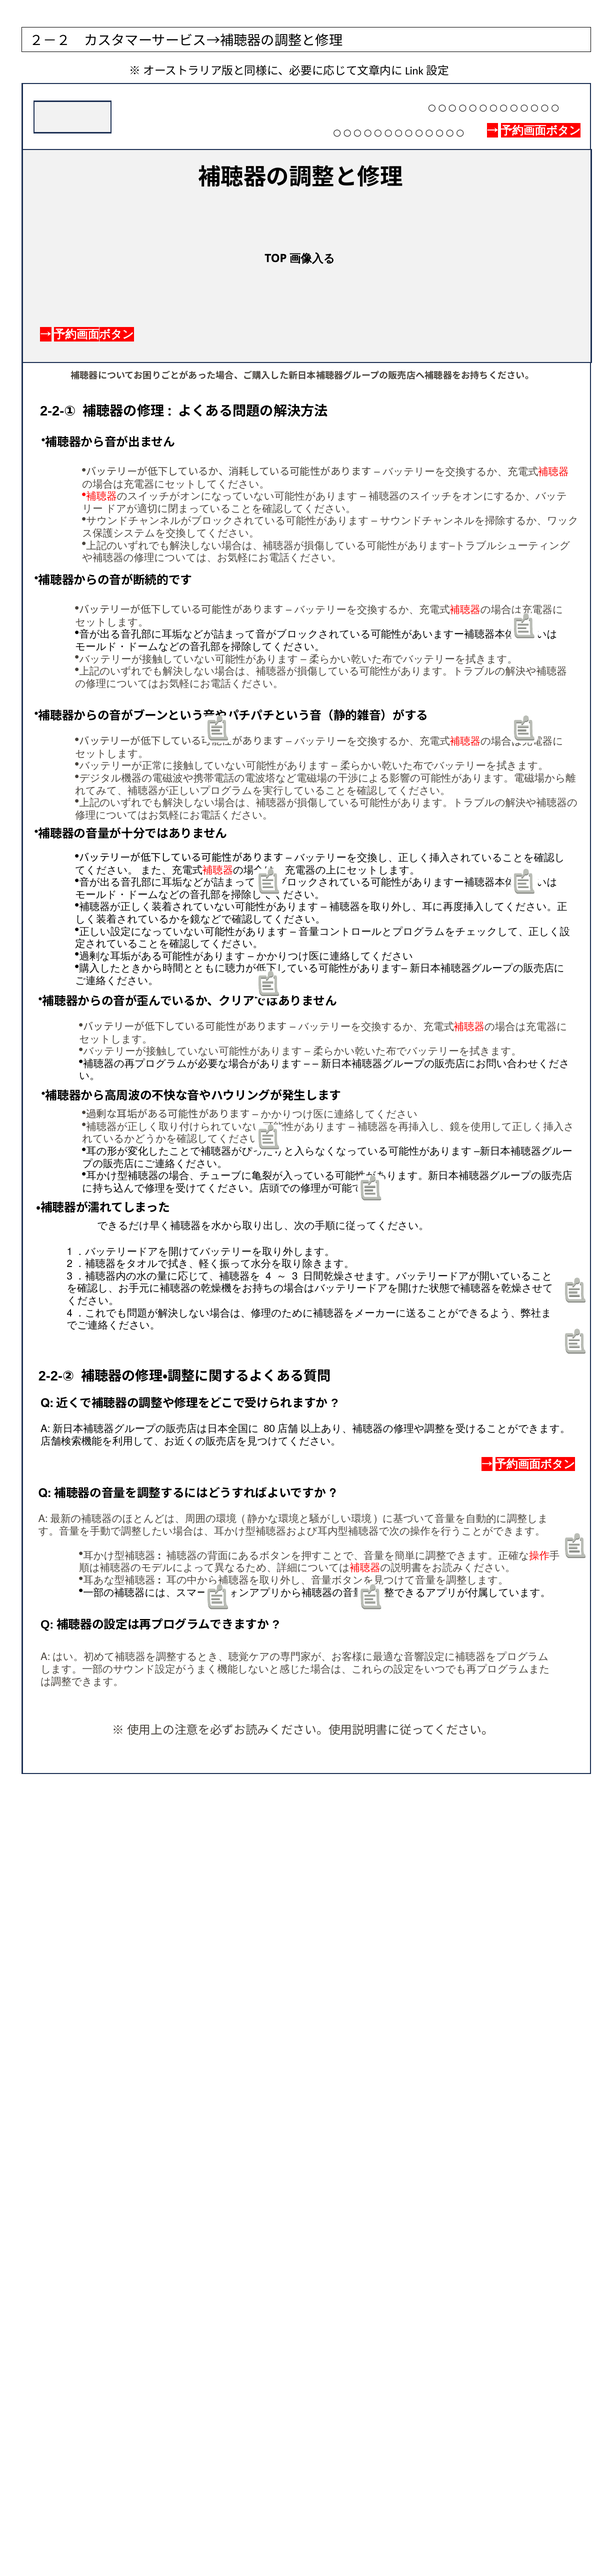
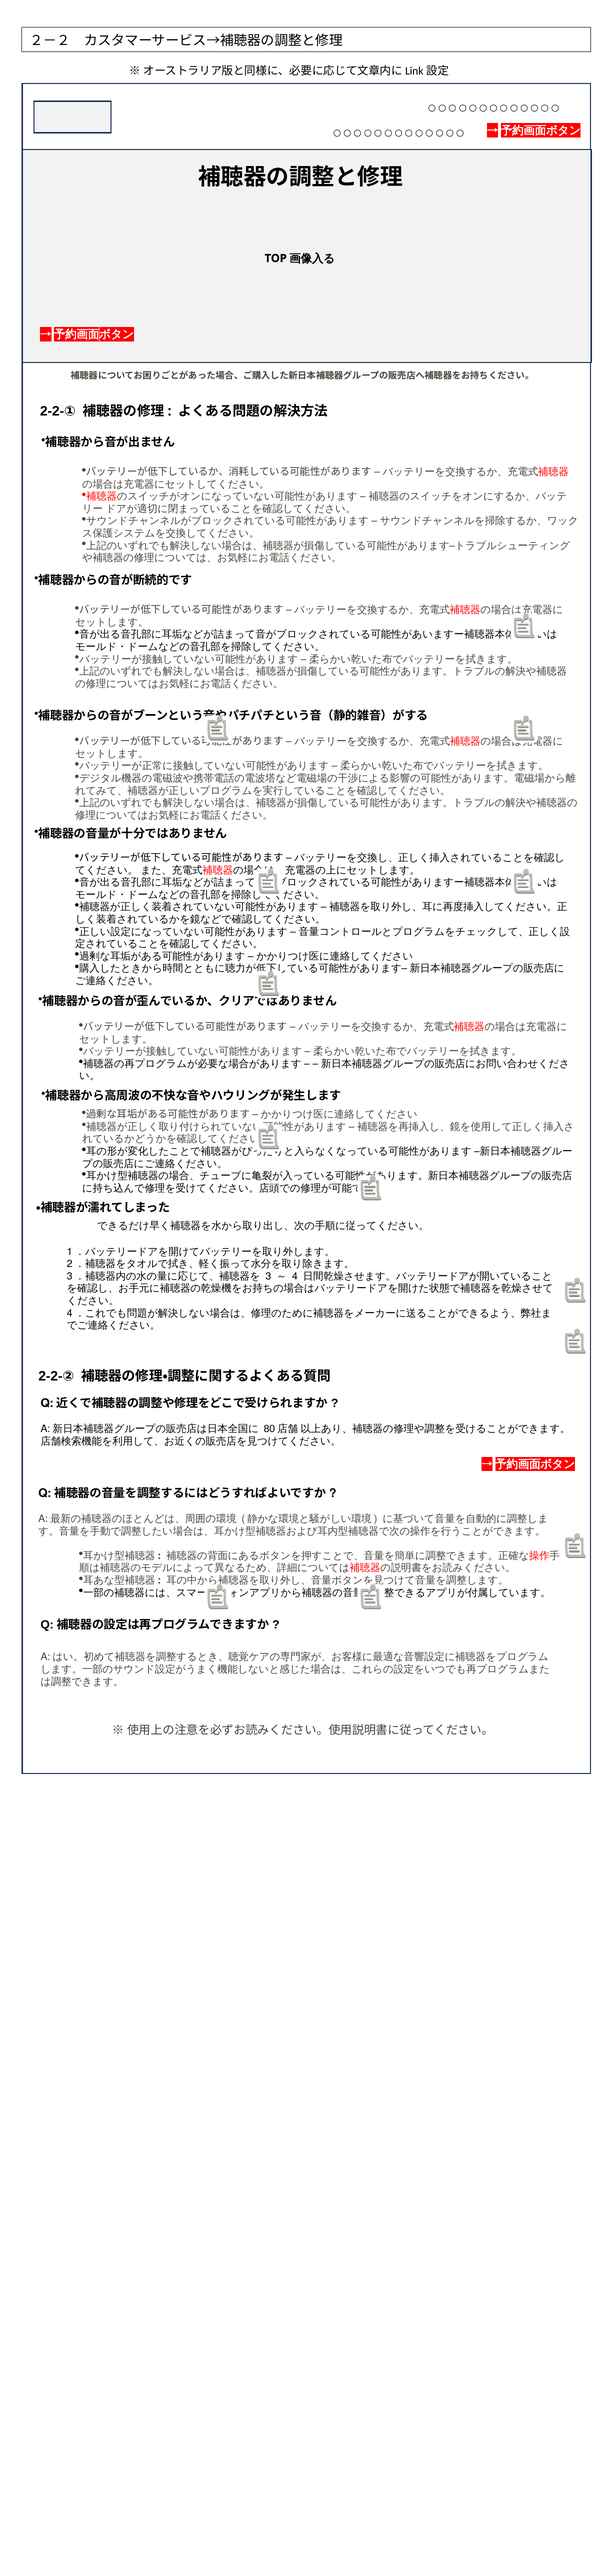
4: 4 -> 3
3: 3 -> 4
